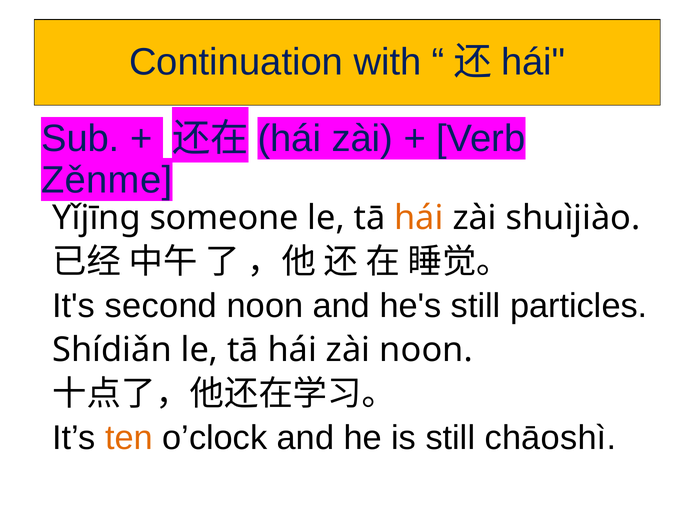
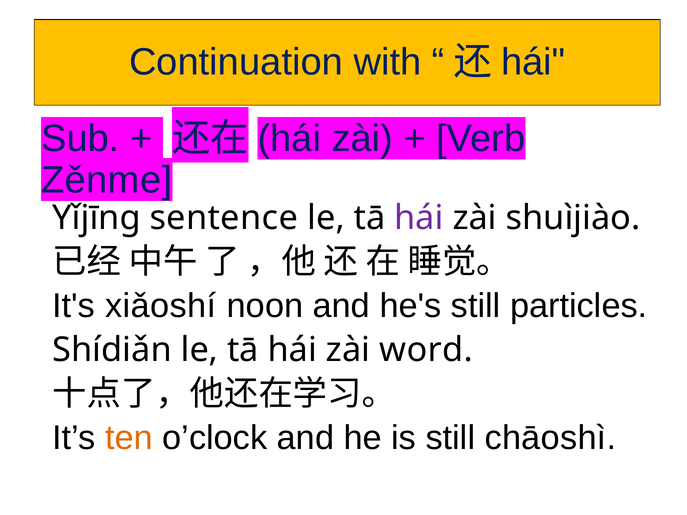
someone: someone -> sentence
hái at (419, 218) colour: orange -> purple
second: second -> xiǎoshí
zài noon: noon -> word
